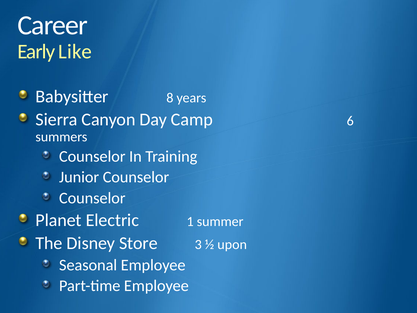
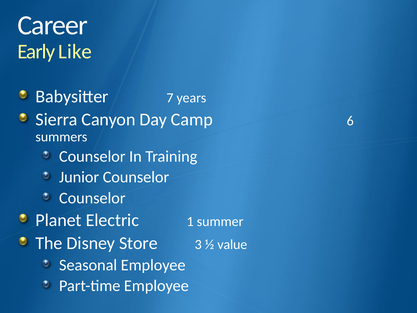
8: 8 -> 7
upon: upon -> value
